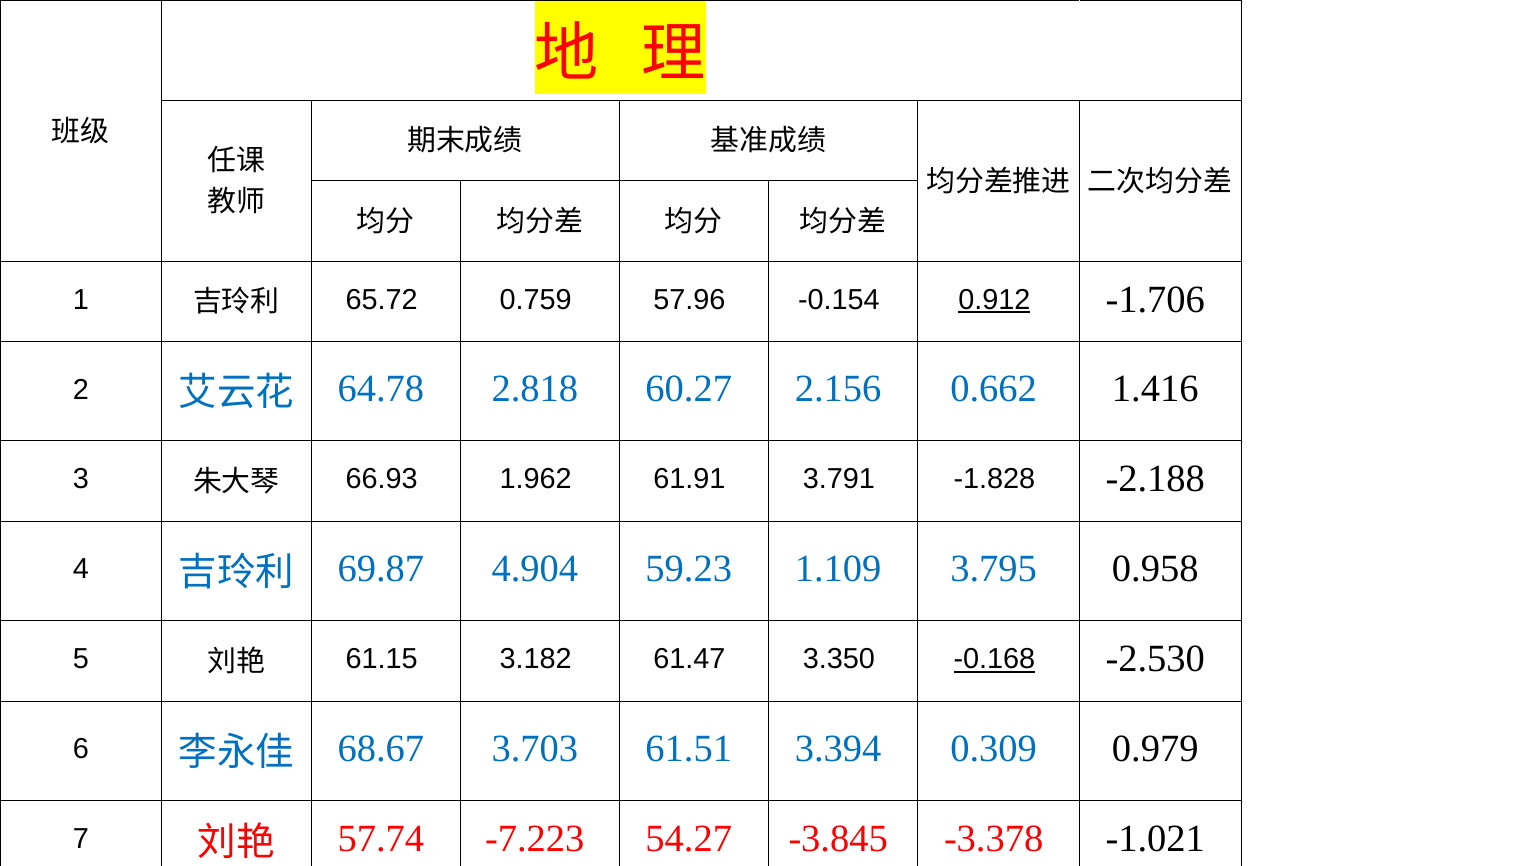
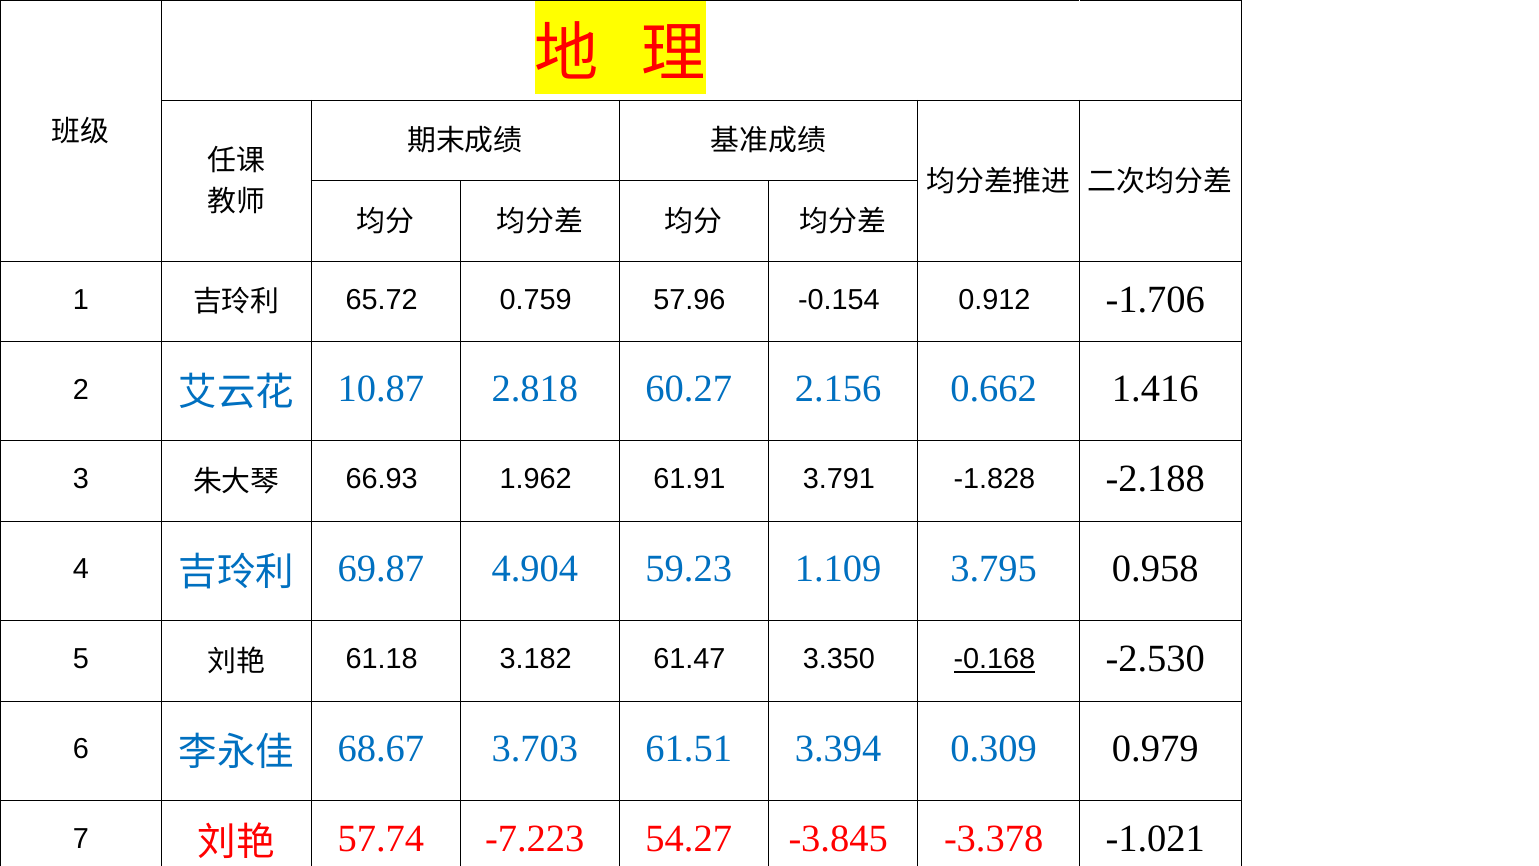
0.912 underline: present -> none
64.78: 64.78 -> 10.87
61.15: 61.15 -> 61.18
